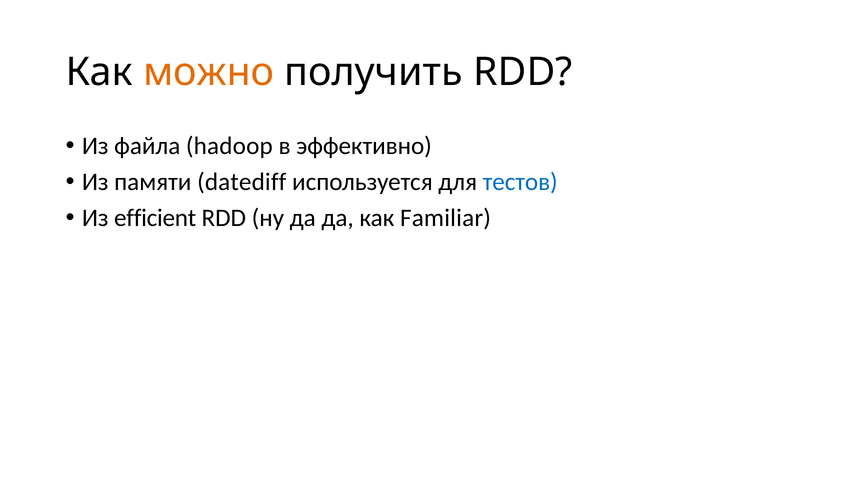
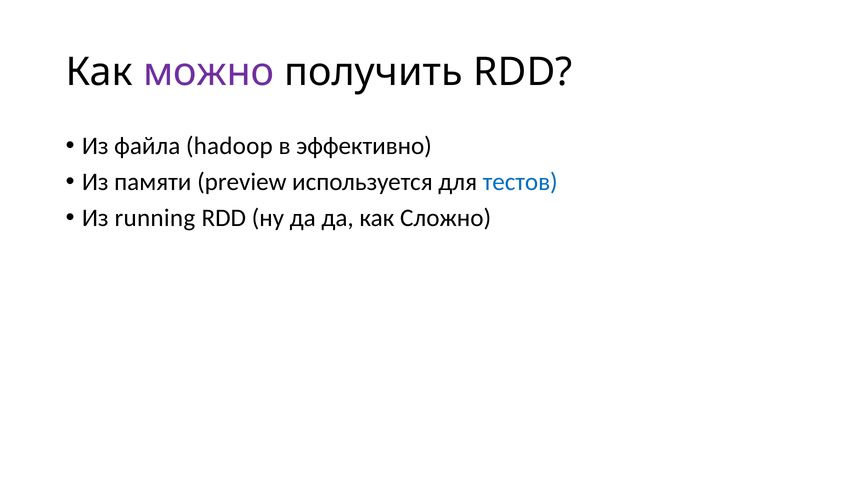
можно colour: orange -> purple
datediff: datediff -> preview
efficient: efficient -> running
Familiar: Familiar -> Сложно
